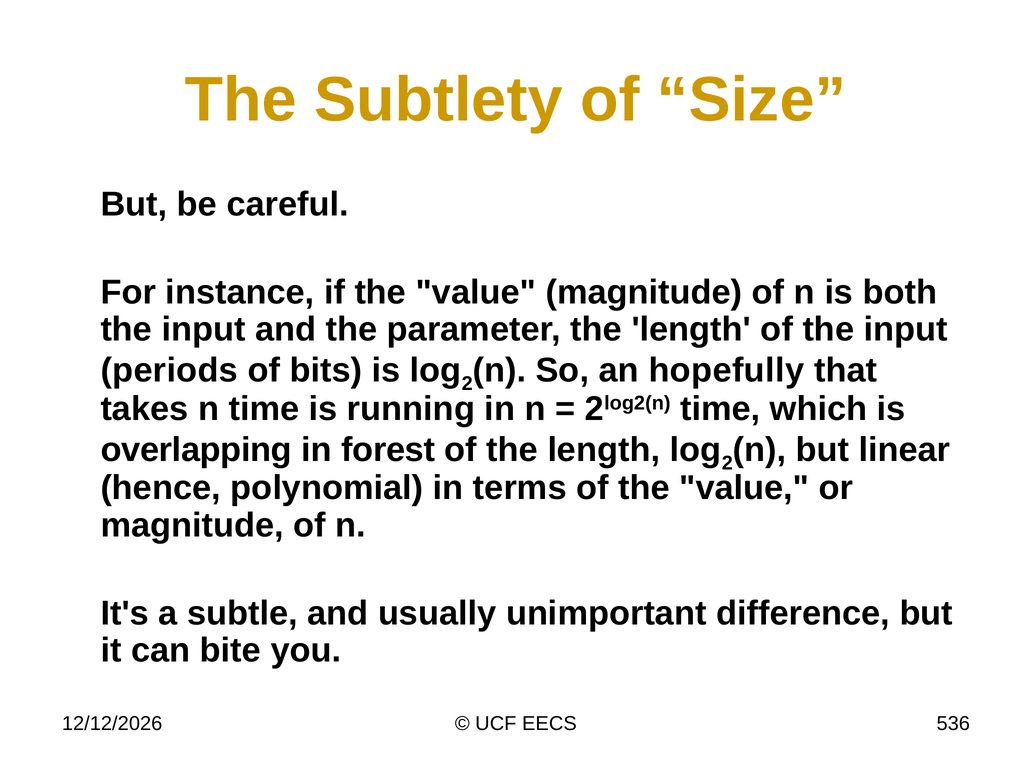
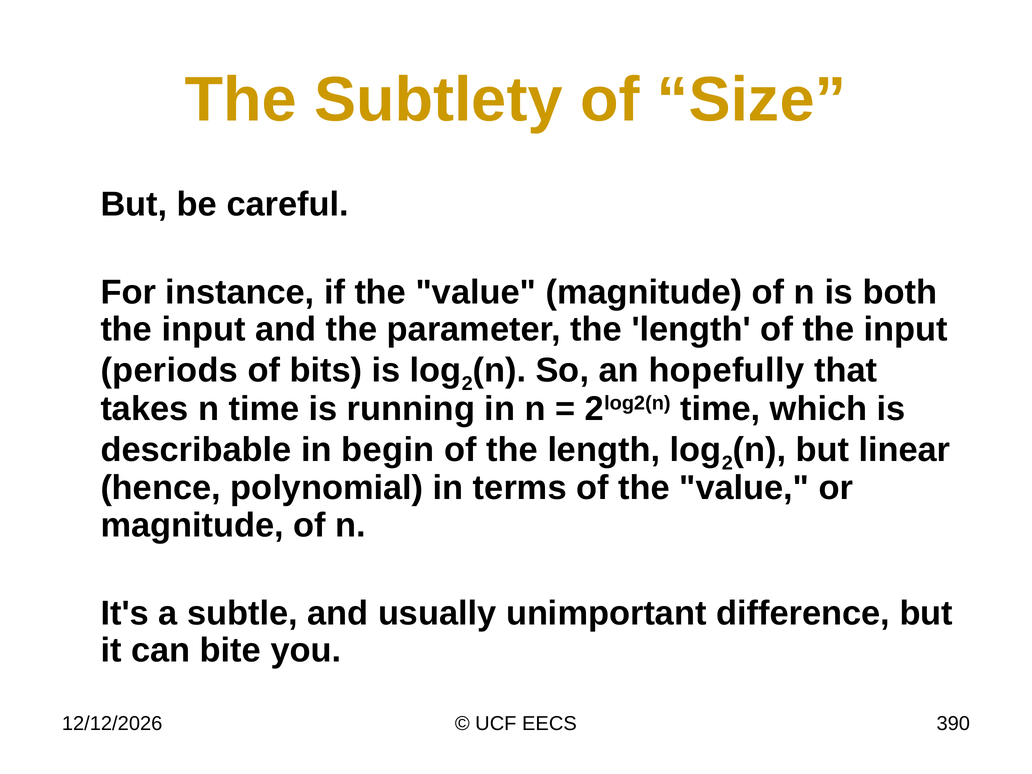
overlapping: overlapping -> describable
forest: forest -> begin
536: 536 -> 390
